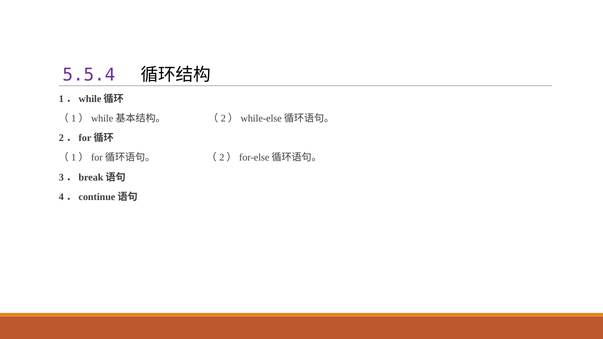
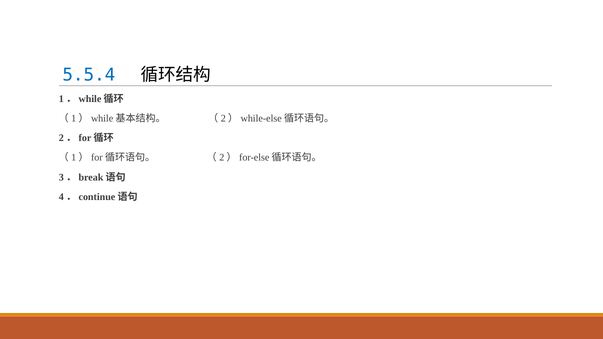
5.5.4 colour: purple -> blue
